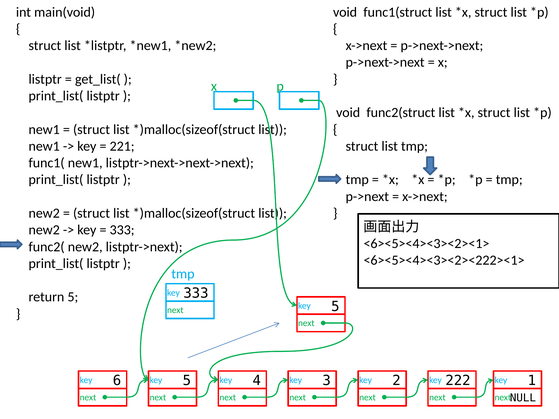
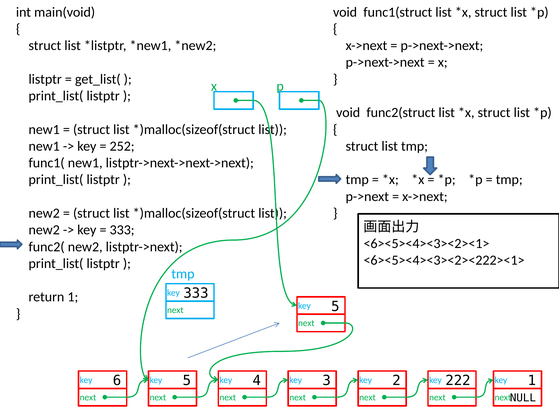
221: 221 -> 252
return 5: 5 -> 1
